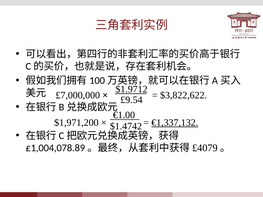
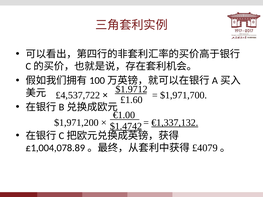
£7,000,000: £7,000,000 -> £4,537,722
£9.54: £9.54 -> £1.60
$3,822,622: $3,822,622 -> $1,971,700
$1.4742 underline: none -> present
